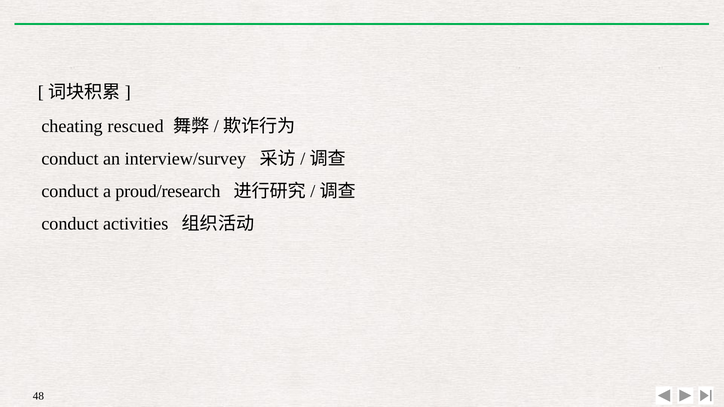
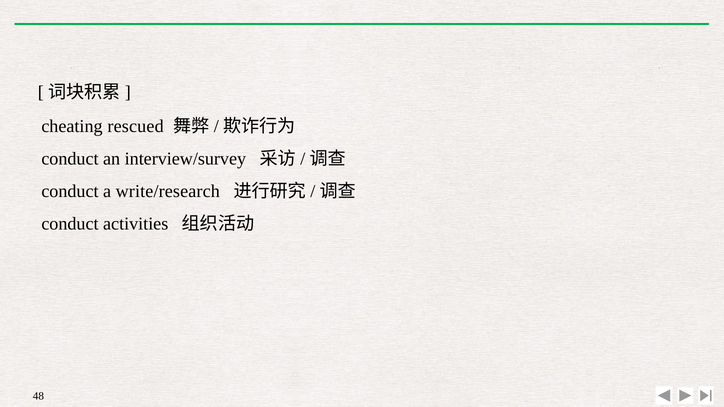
proud/research: proud/research -> write/research
